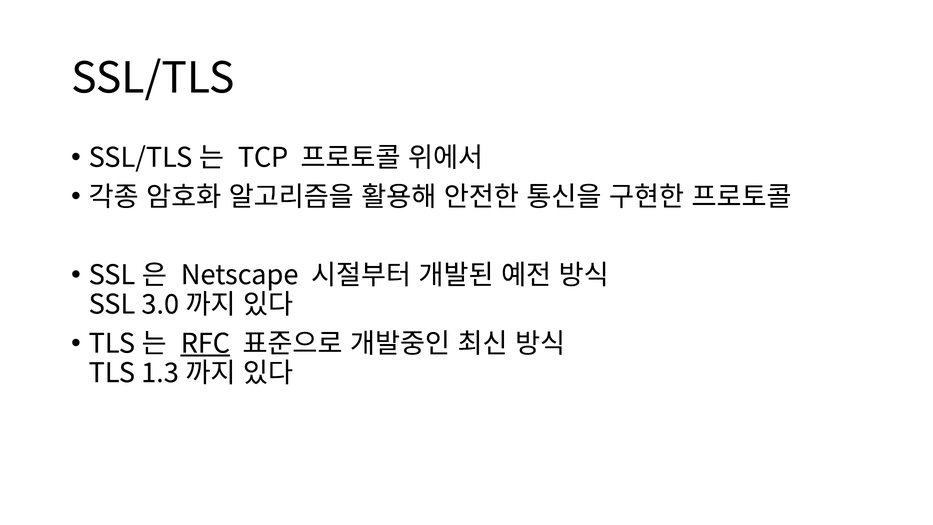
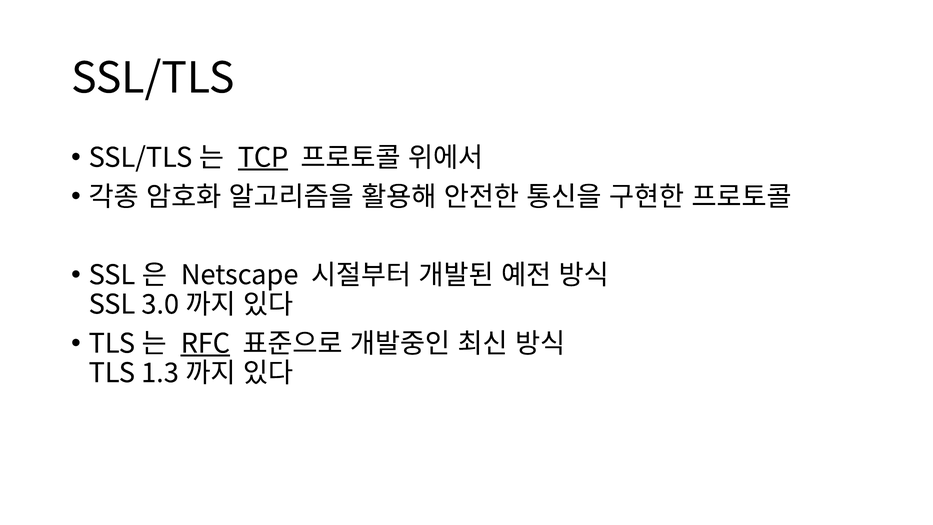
TCP underline: none -> present
